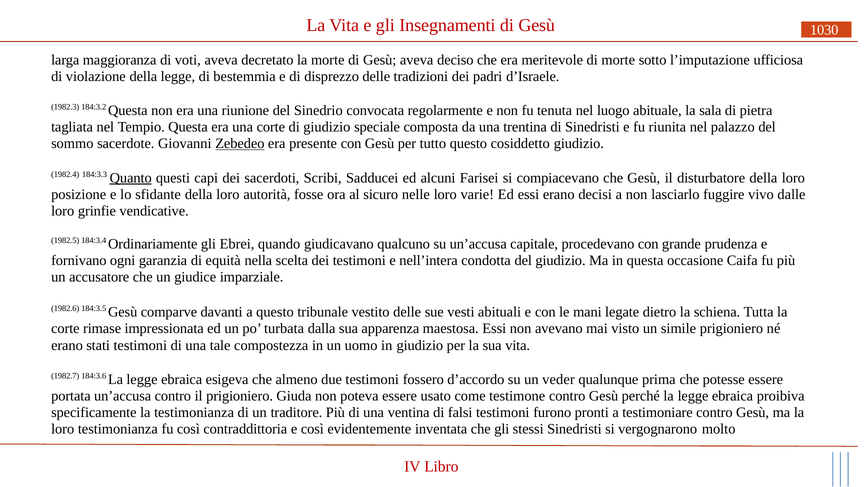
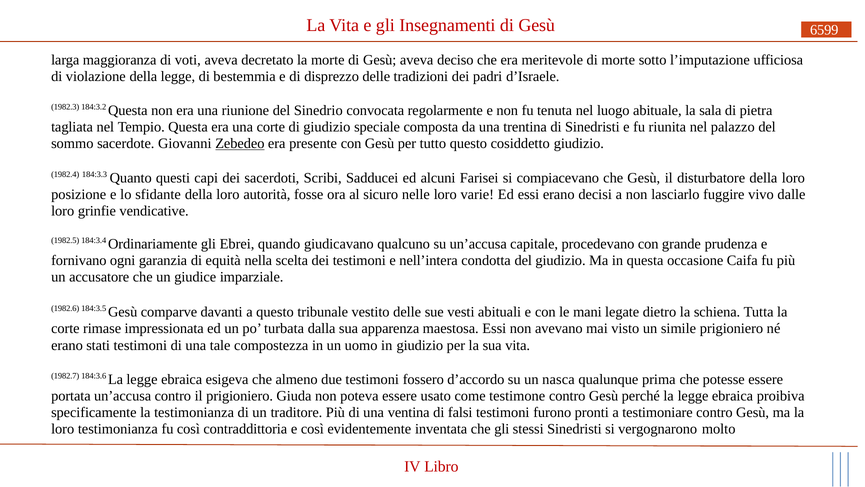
1030: 1030 -> 6599
Quanto underline: present -> none
veder: veder -> nasca
